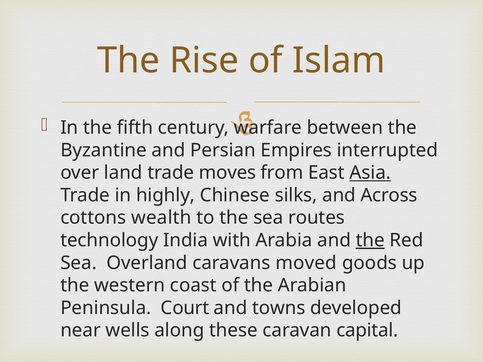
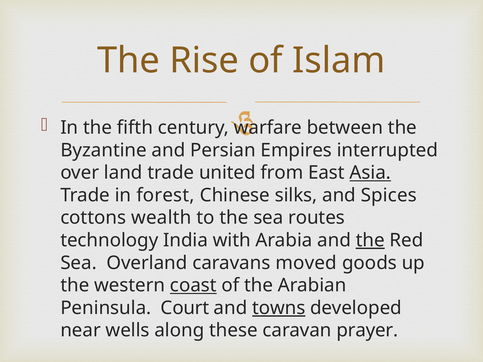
moves: moves -> united
highly: highly -> forest
Across: Across -> Spices
coast underline: none -> present
towns underline: none -> present
capital: capital -> prayer
